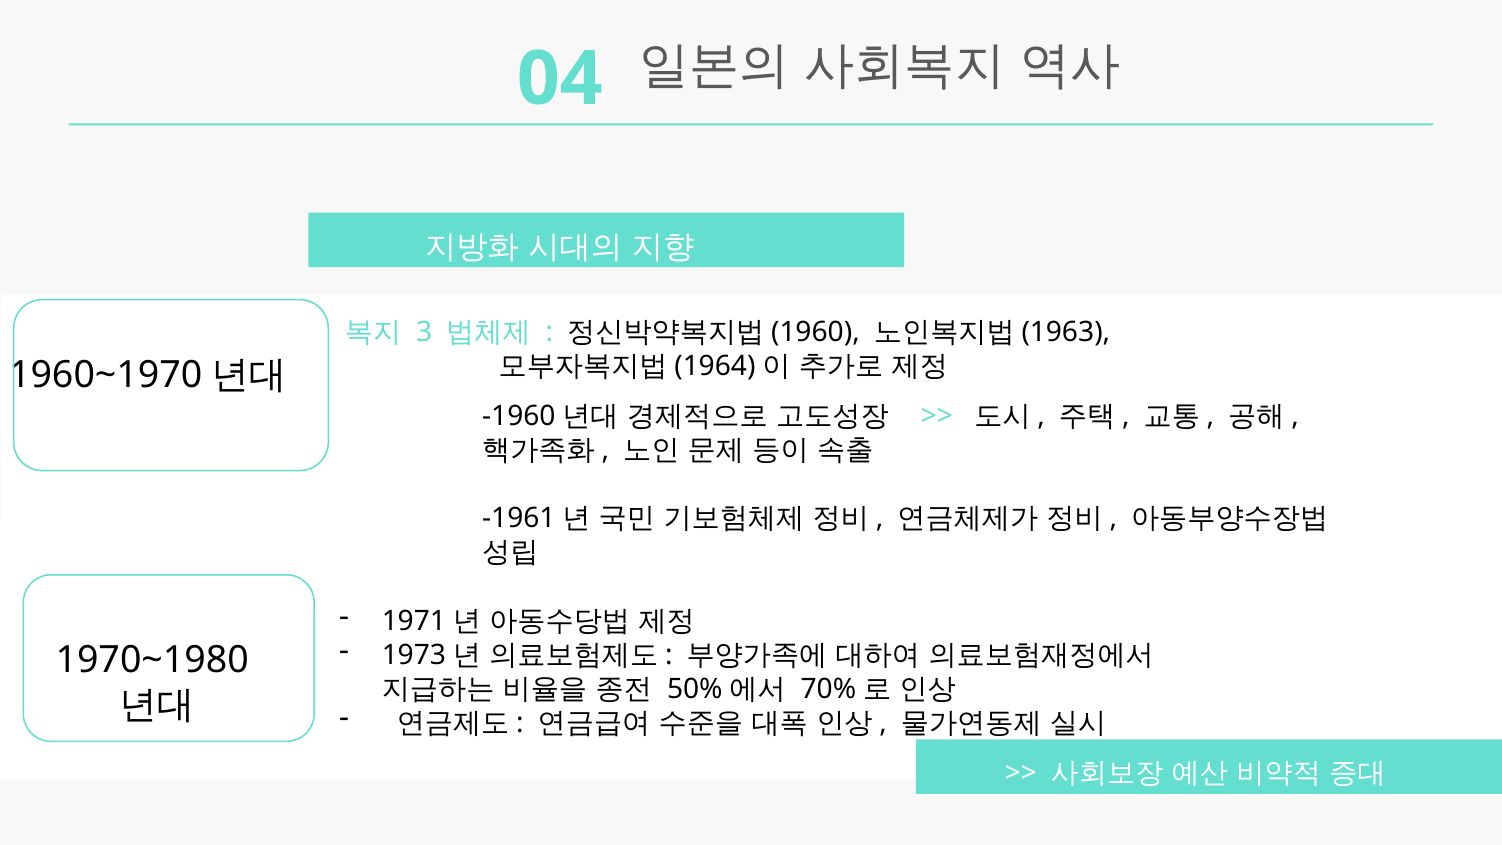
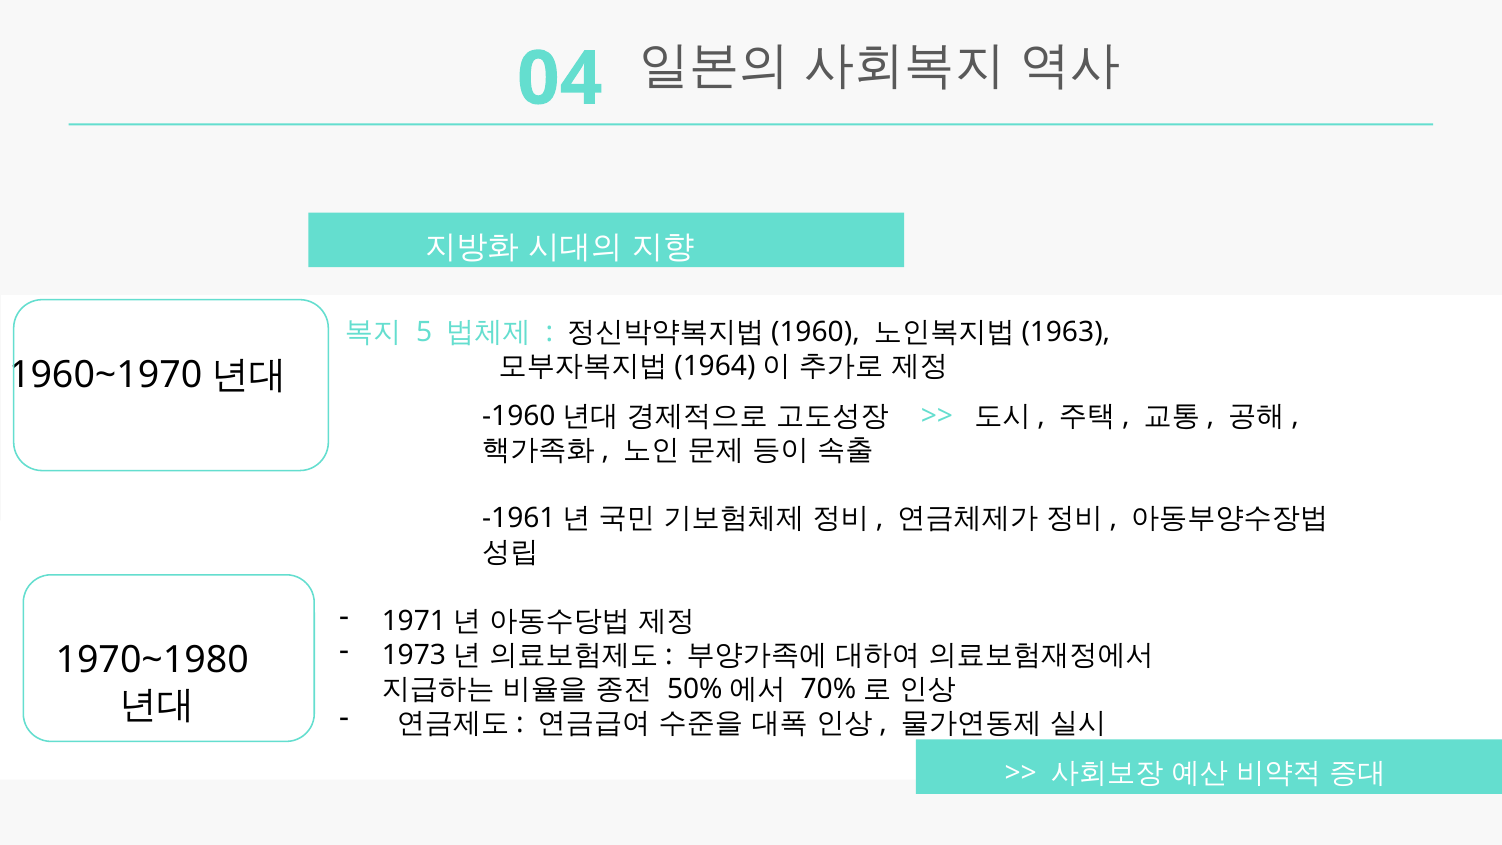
3: 3 -> 5
